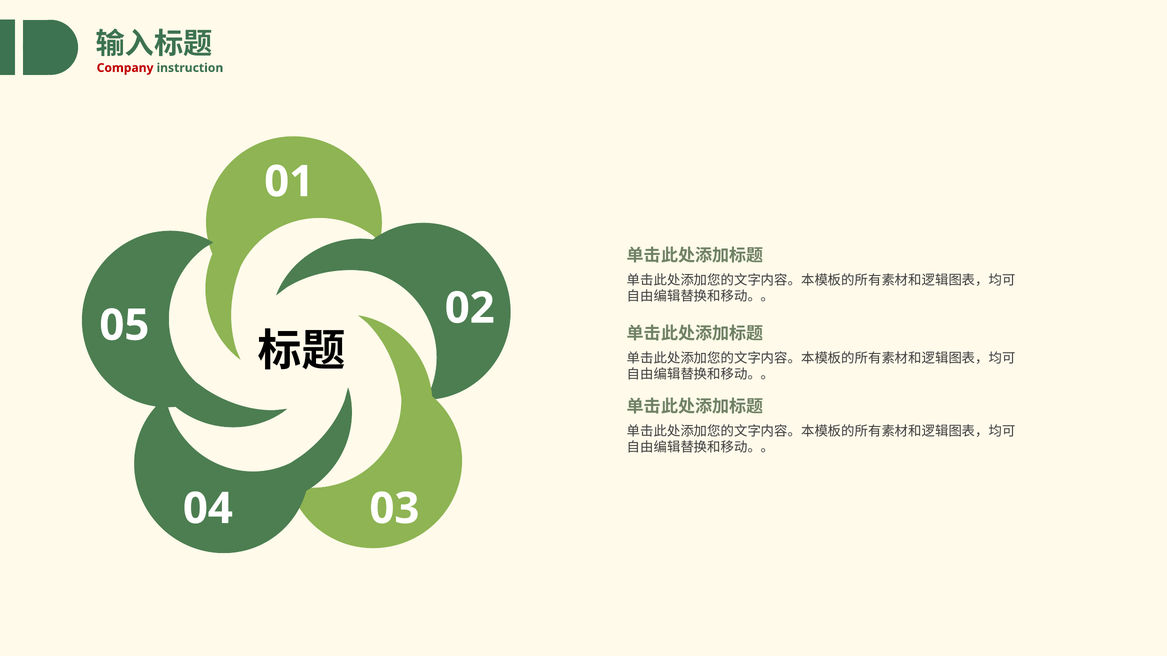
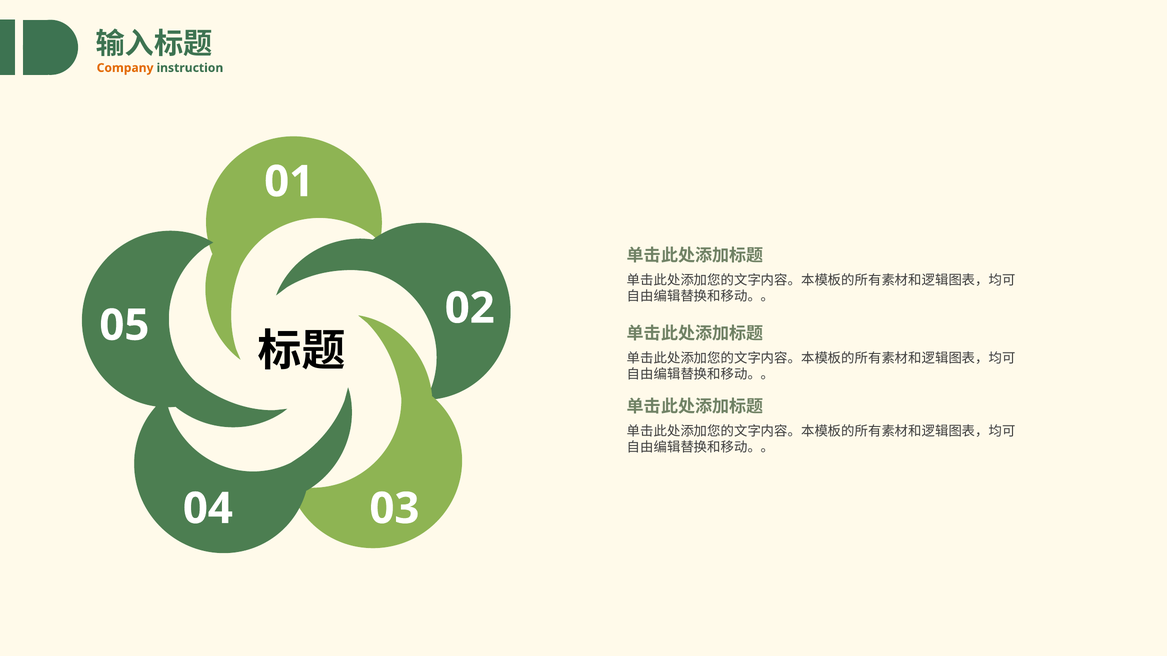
Company colour: red -> orange
